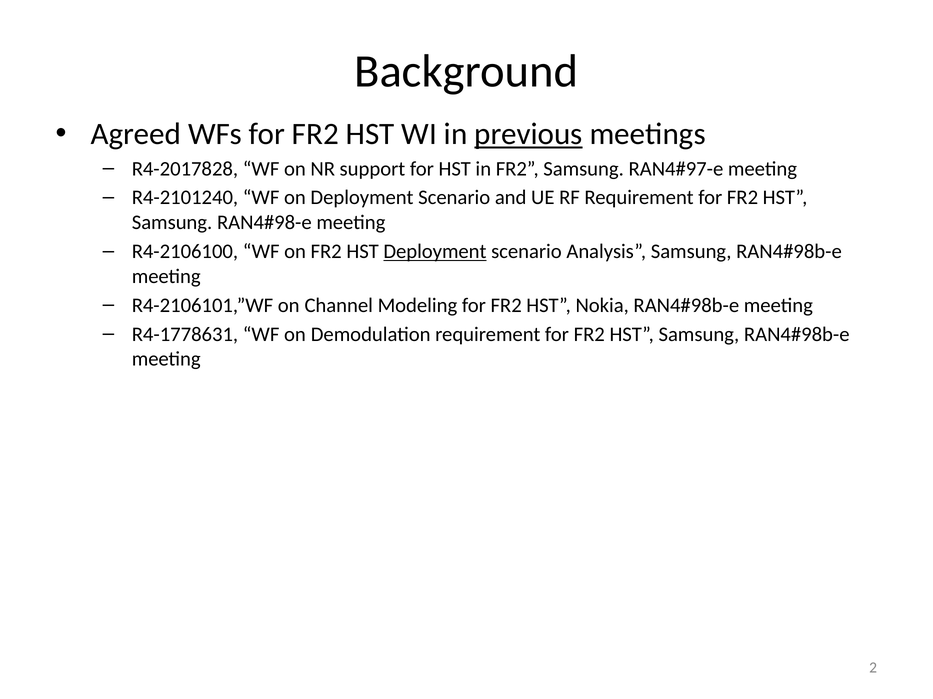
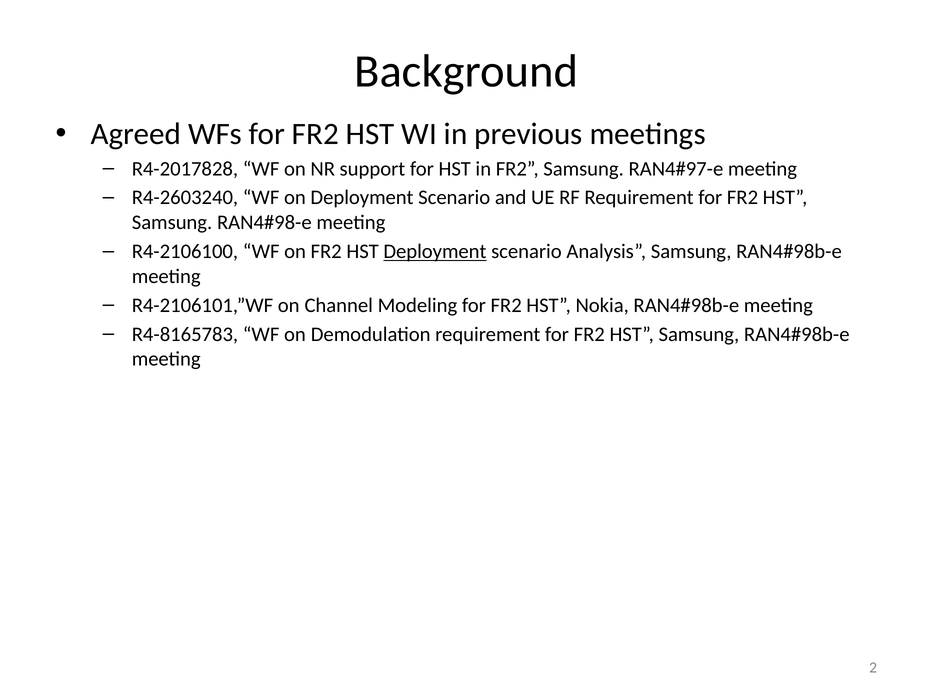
previous underline: present -> none
R4-2101240: R4-2101240 -> R4-2603240
R4-1778631: R4-1778631 -> R4-8165783
